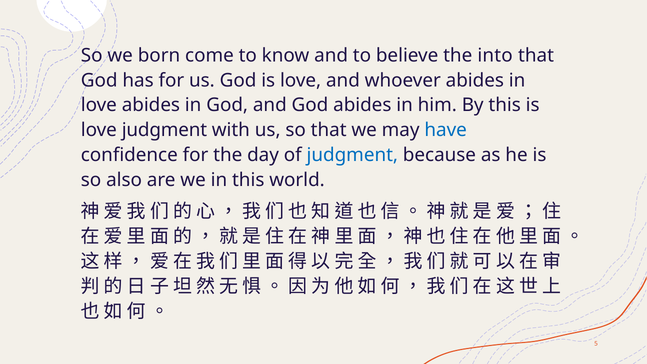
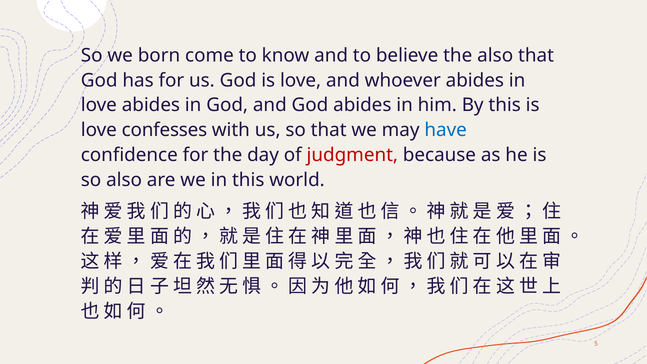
the into: into -> also
love judgment: judgment -> confesses
judgment at (352, 155) colour: blue -> red
